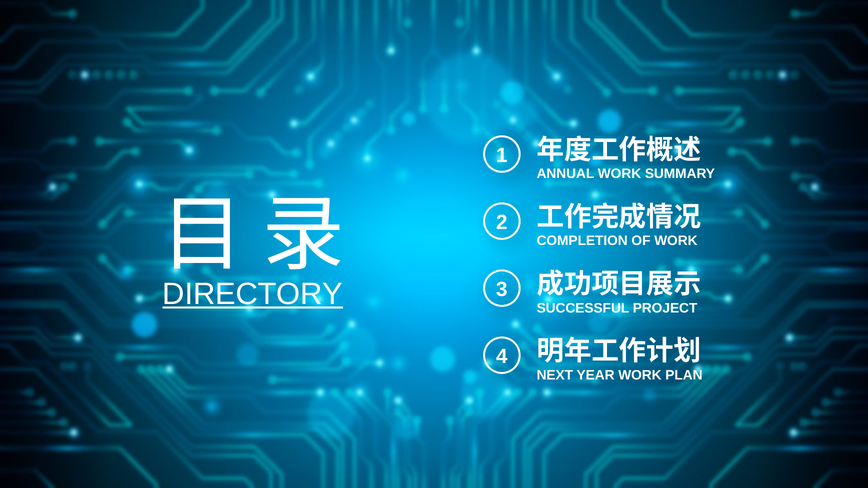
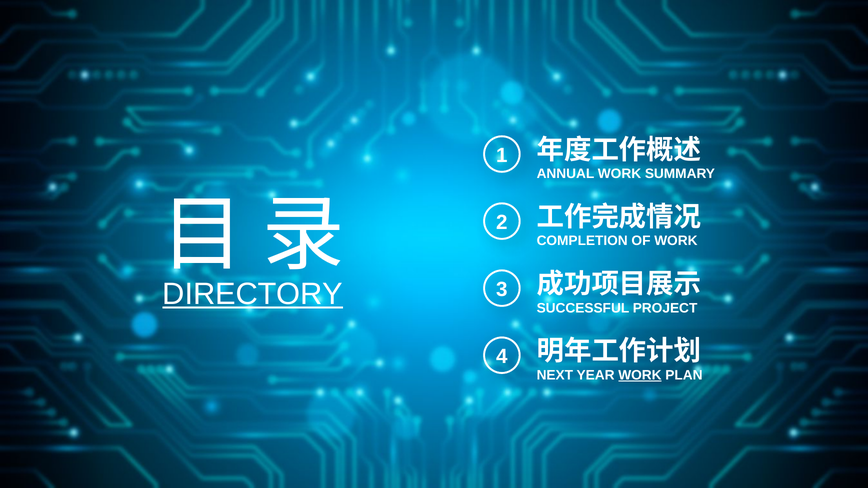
WORK at (640, 375) underline: none -> present
